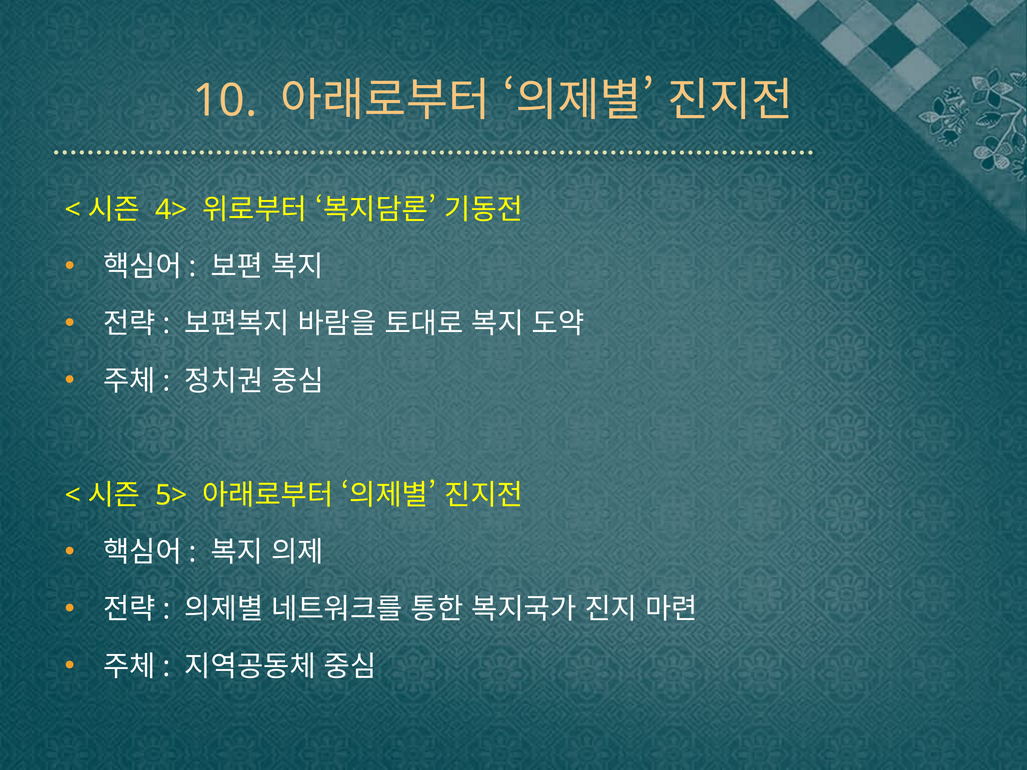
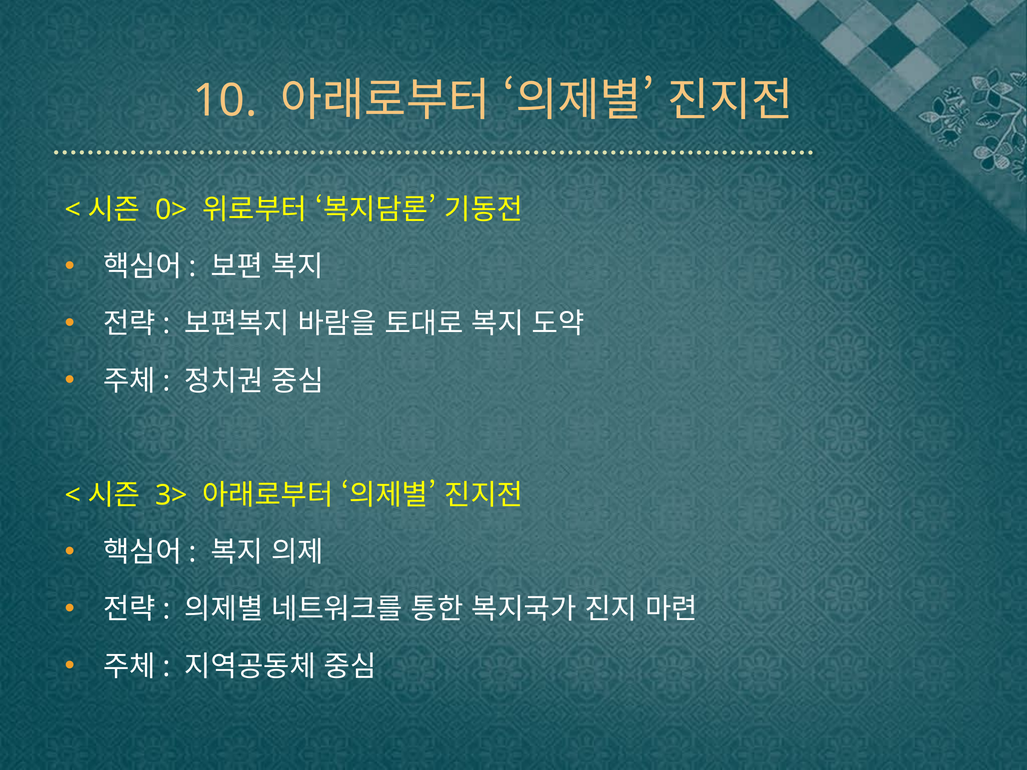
4>: 4> -> 0>
5>: 5> -> 3>
